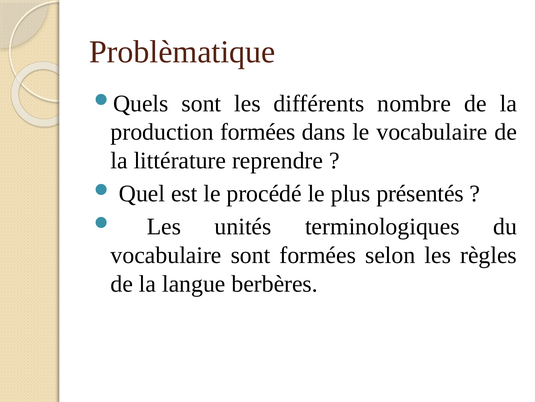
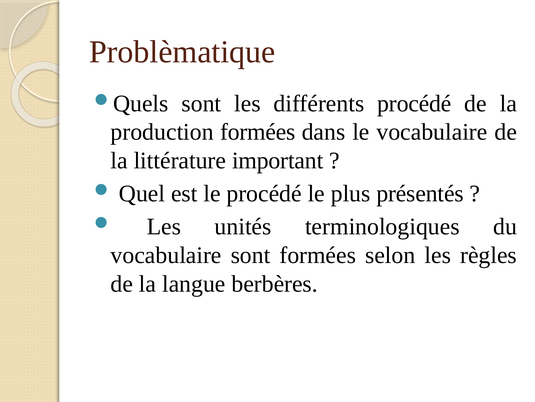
différents nombre: nombre -> procédé
reprendre: reprendre -> important
